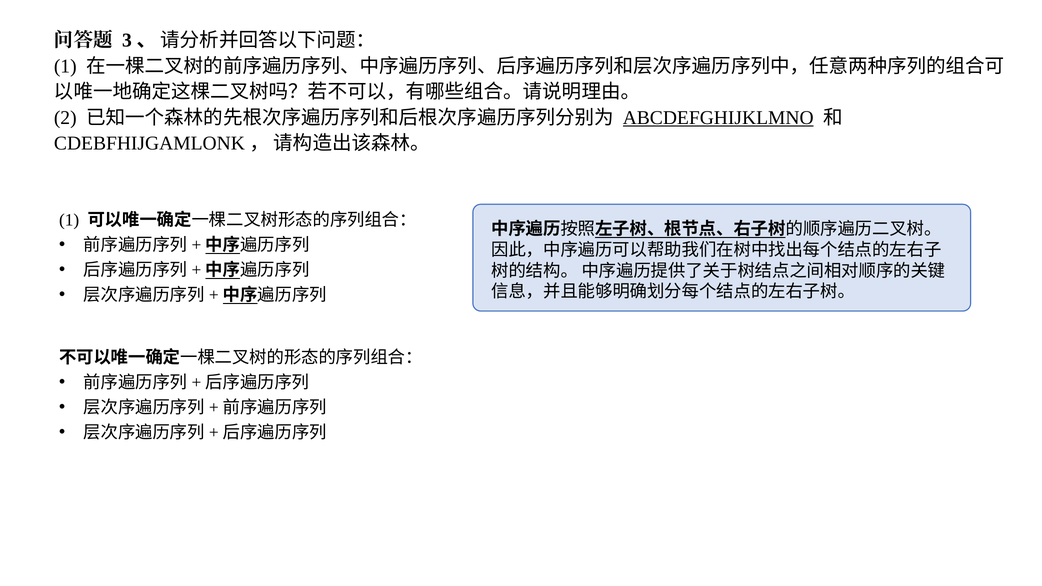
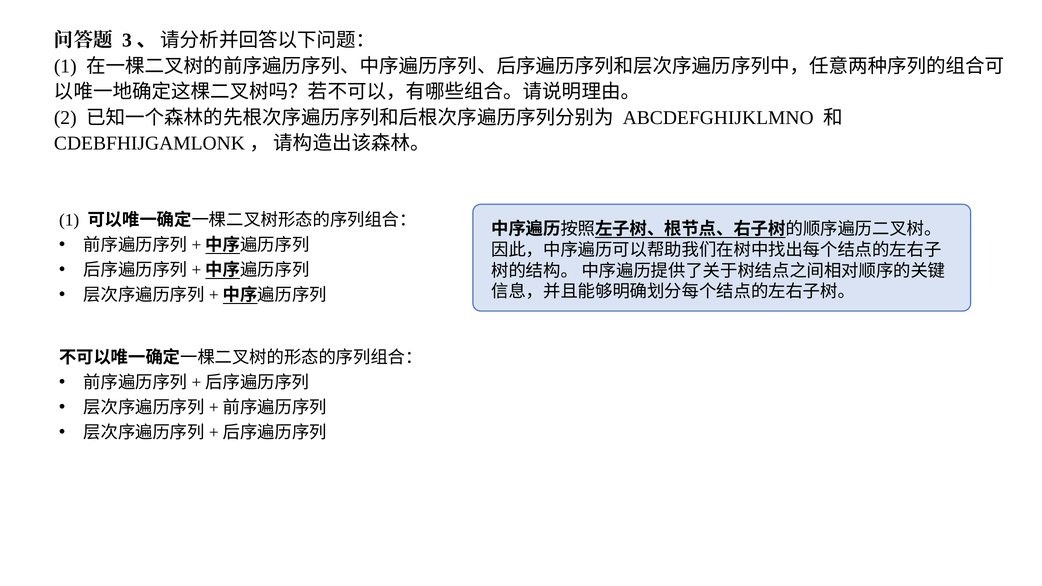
ABCDEFGHIJKLMNO underline: present -> none
